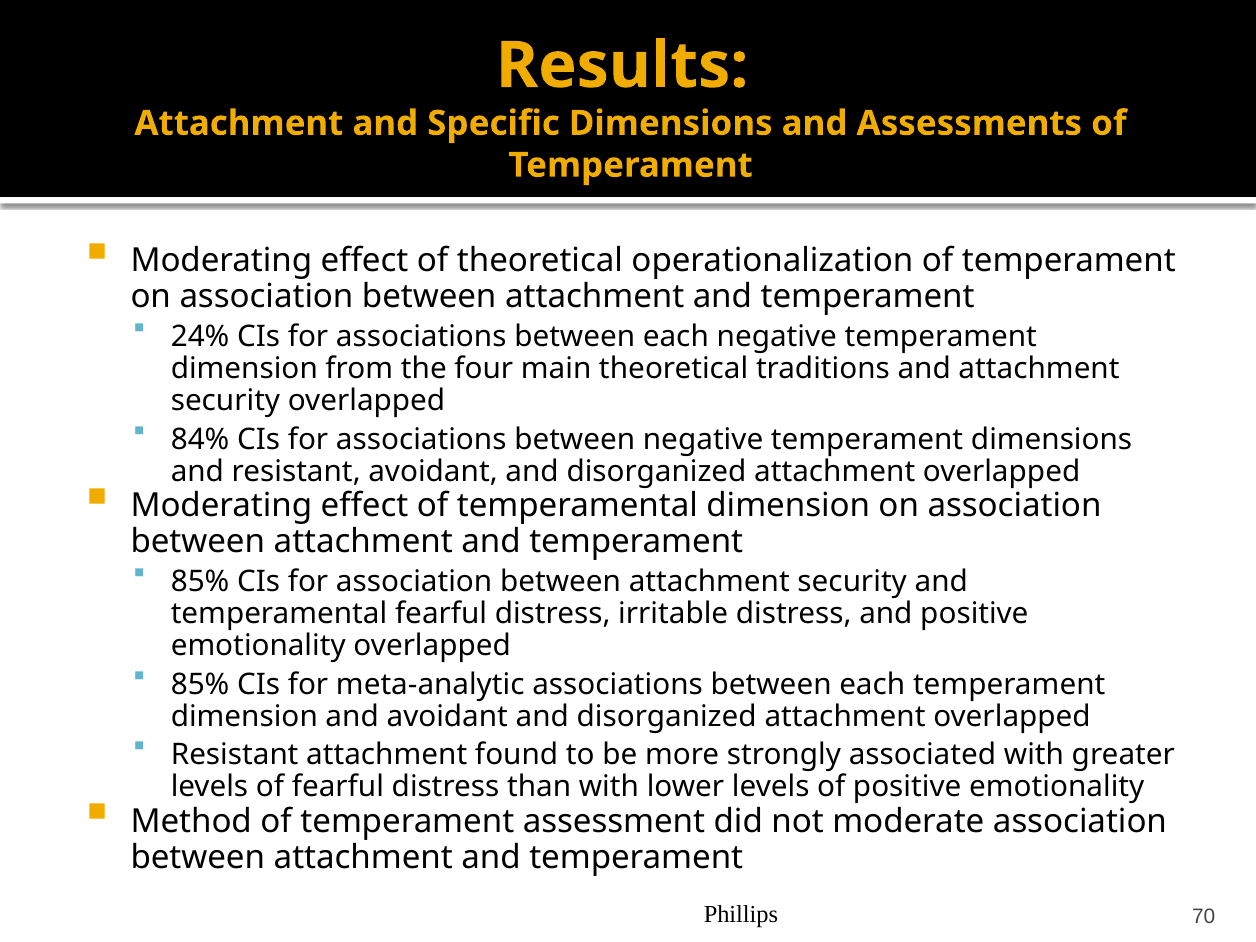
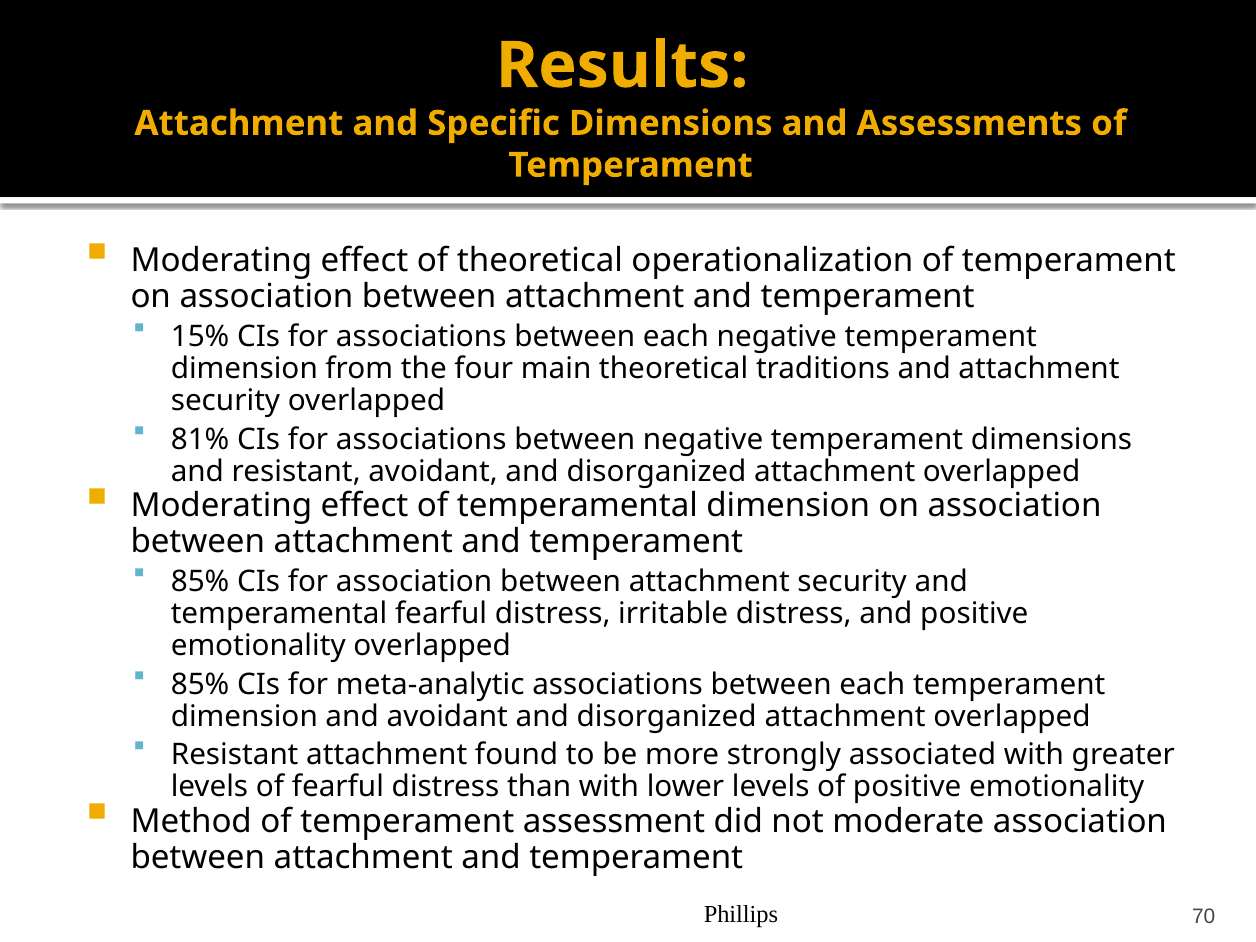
24%: 24% -> 15%
84%: 84% -> 81%
